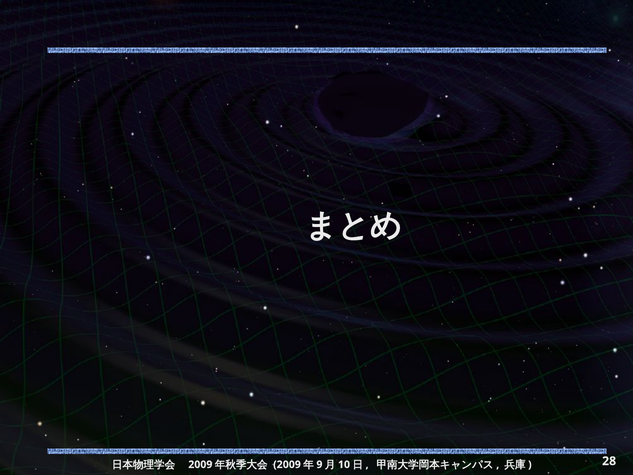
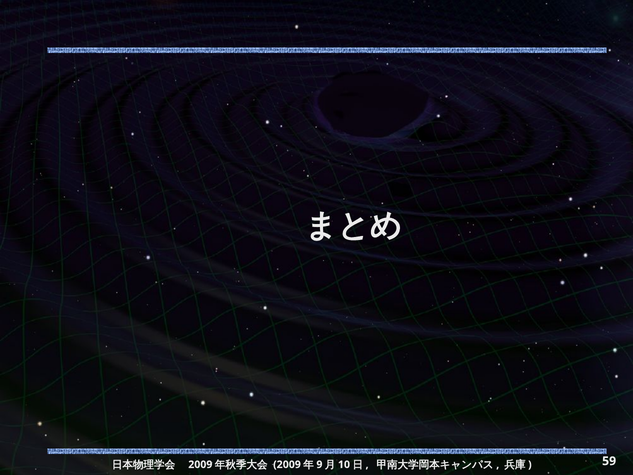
28: 28 -> 59
